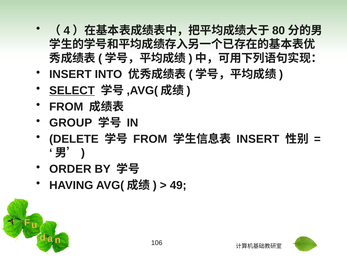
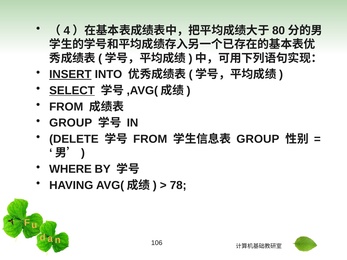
INSERT at (70, 74) underline: none -> present
INSERT at (258, 139): INSERT -> GROUP
ORDER: ORDER -> WHERE
49: 49 -> 78
